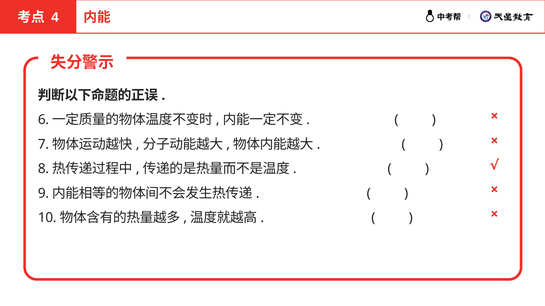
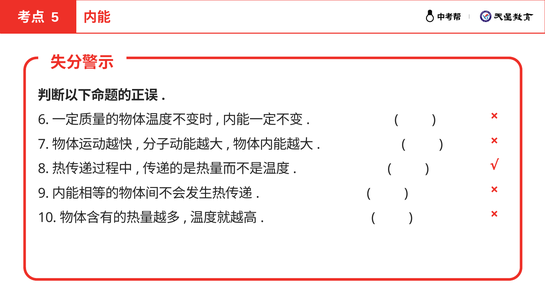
4: 4 -> 5
